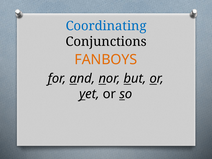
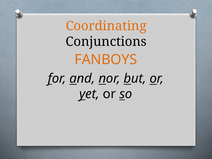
Coordinating colour: blue -> orange
